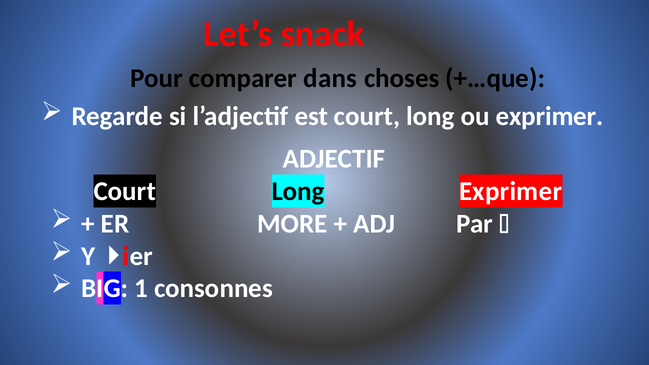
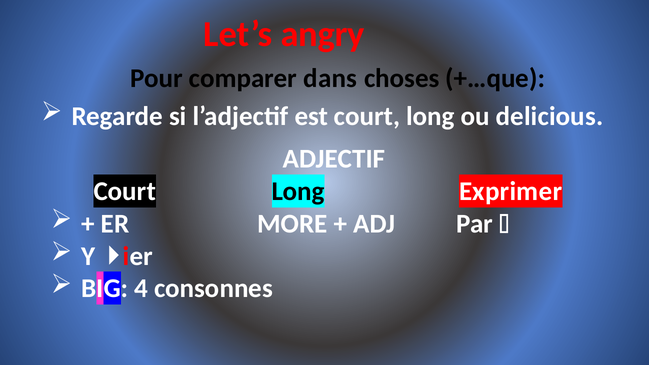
snack: snack -> angry
ou exprimer: exprimer -> delicious
1: 1 -> 4
